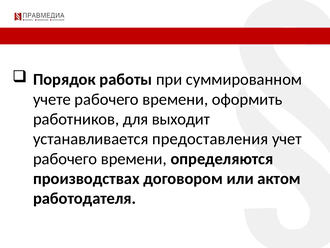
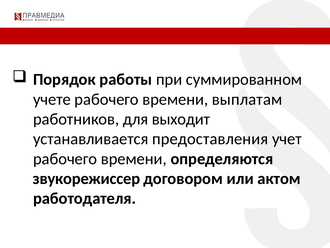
оформить: оформить -> выплатам
производствах: производствах -> звукорежиссер
